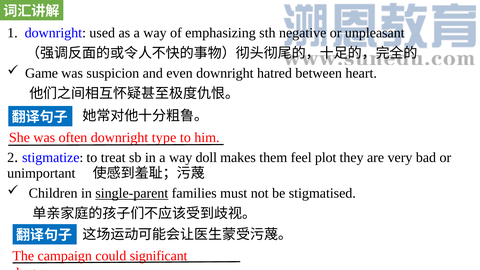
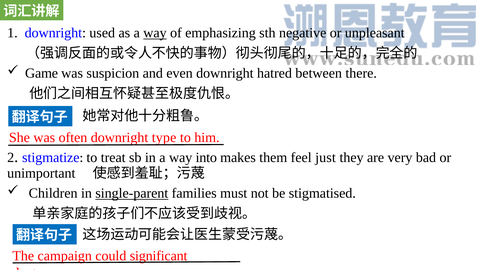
way at (155, 33) underline: none -> present
heart: heart -> there
doll: doll -> into
plot: plot -> just
